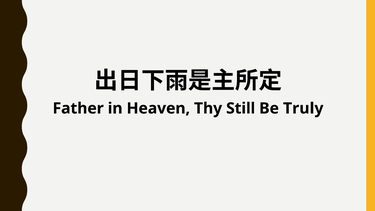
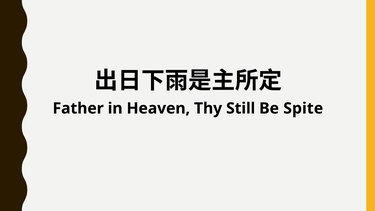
Truly: Truly -> Spite
